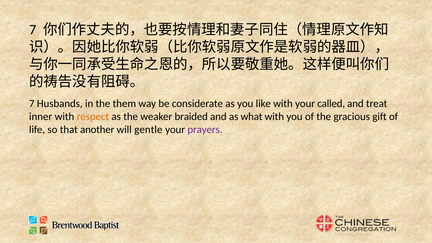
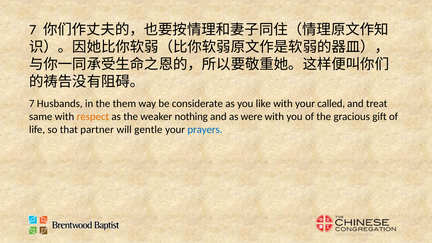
inner: inner -> same
braided: braided -> nothing
what: what -> were
another: another -> partner
prayers colour: purple -> blue
